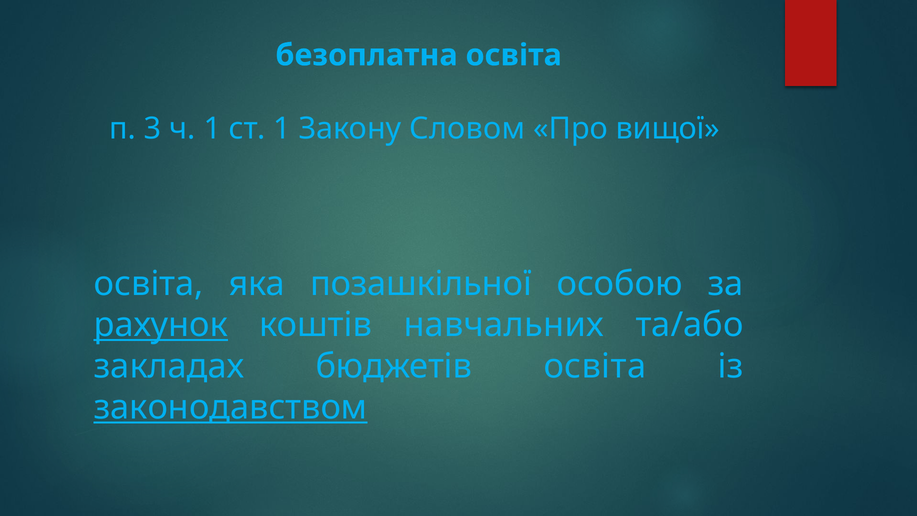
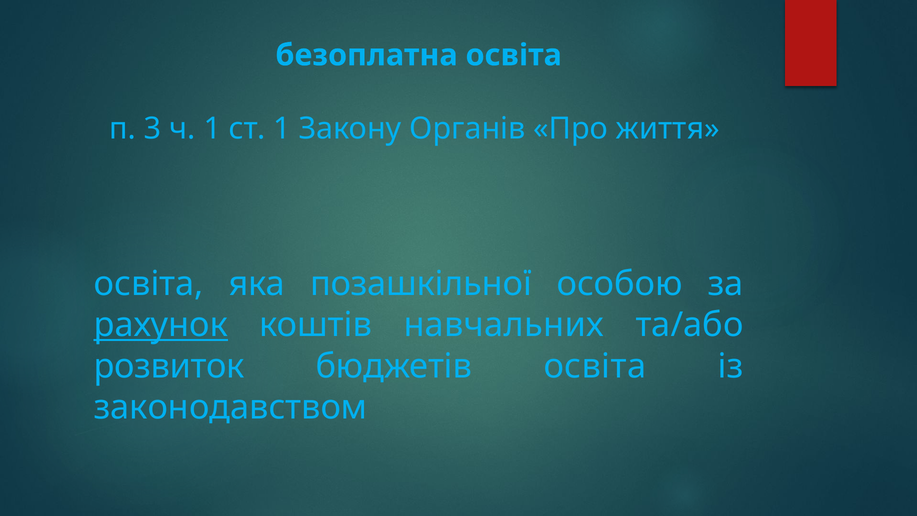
Словом: Словом -> Органів
вищої: вищої -> життя
закладах: закладах -> розвиток
законодавством underline: present -> none
